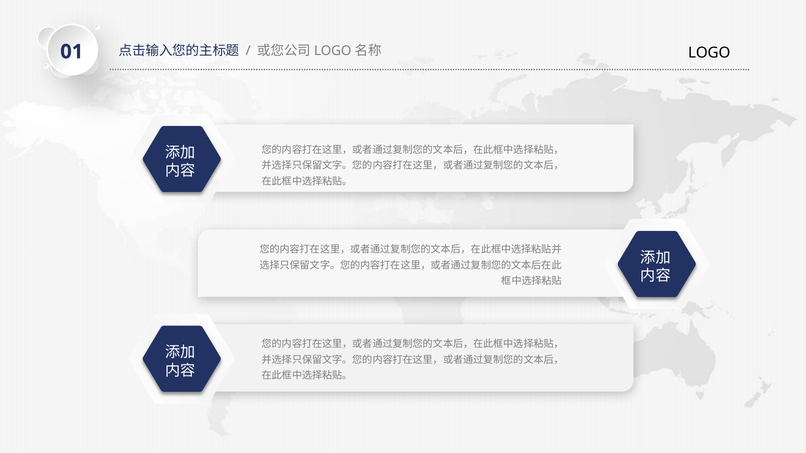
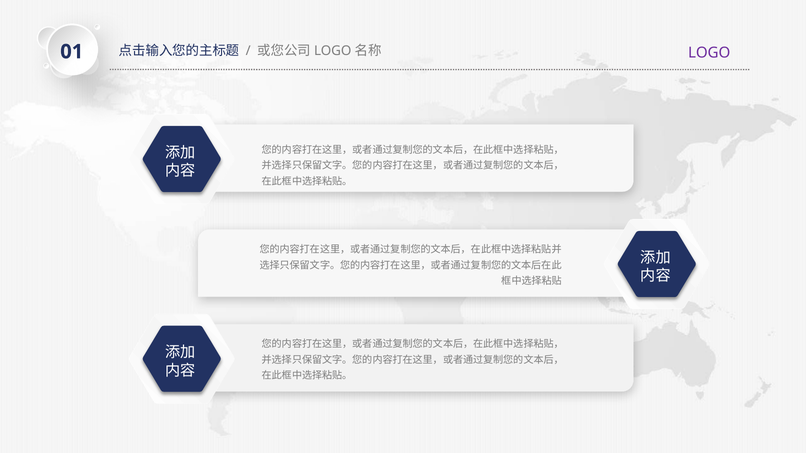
LOGO colour: black -> purple
